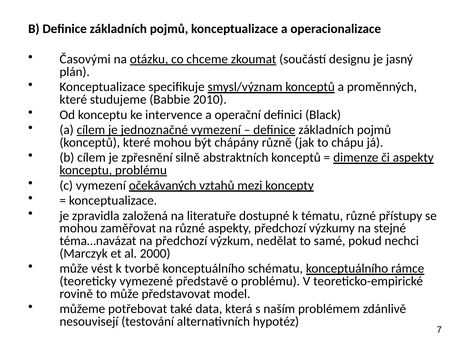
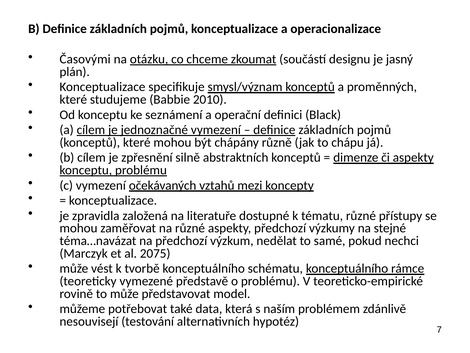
intervence: intervence -> seznámení
2000: 2000 -> 2075
